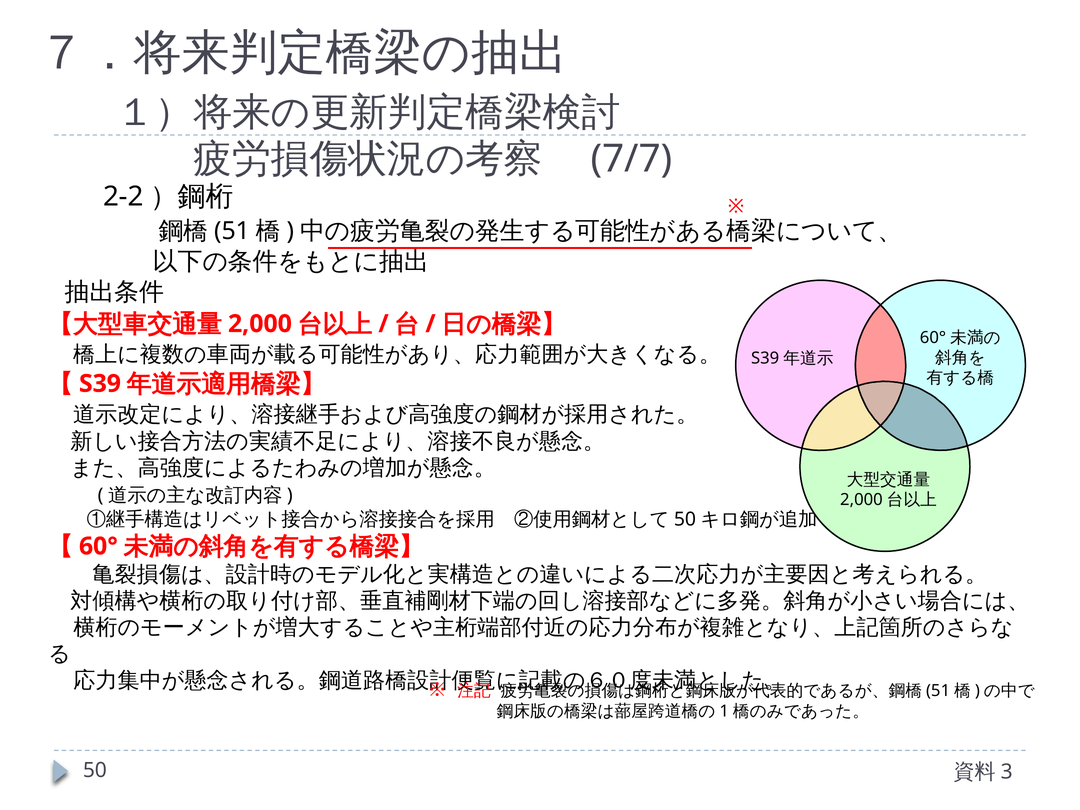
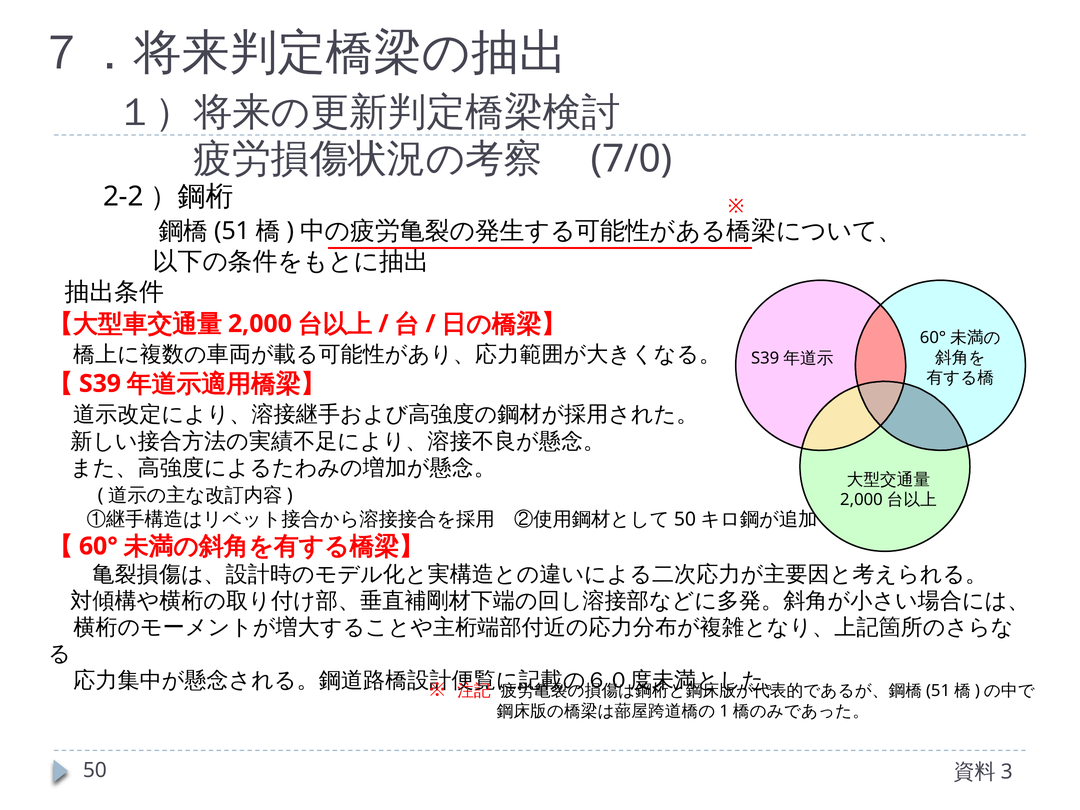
7/7: 7/7 -> 7/0
